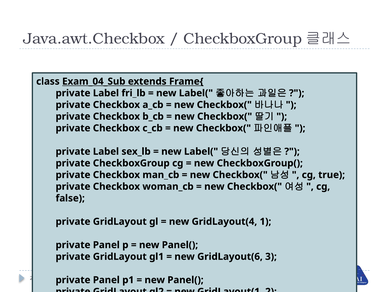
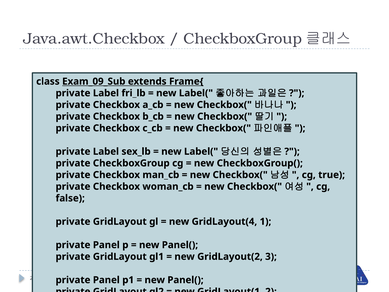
Exam_04_Sub: Exam_04_Sub -> Exam_09_Sub
GridLayout(6: GridLayout(6 -> GridLayout(2
